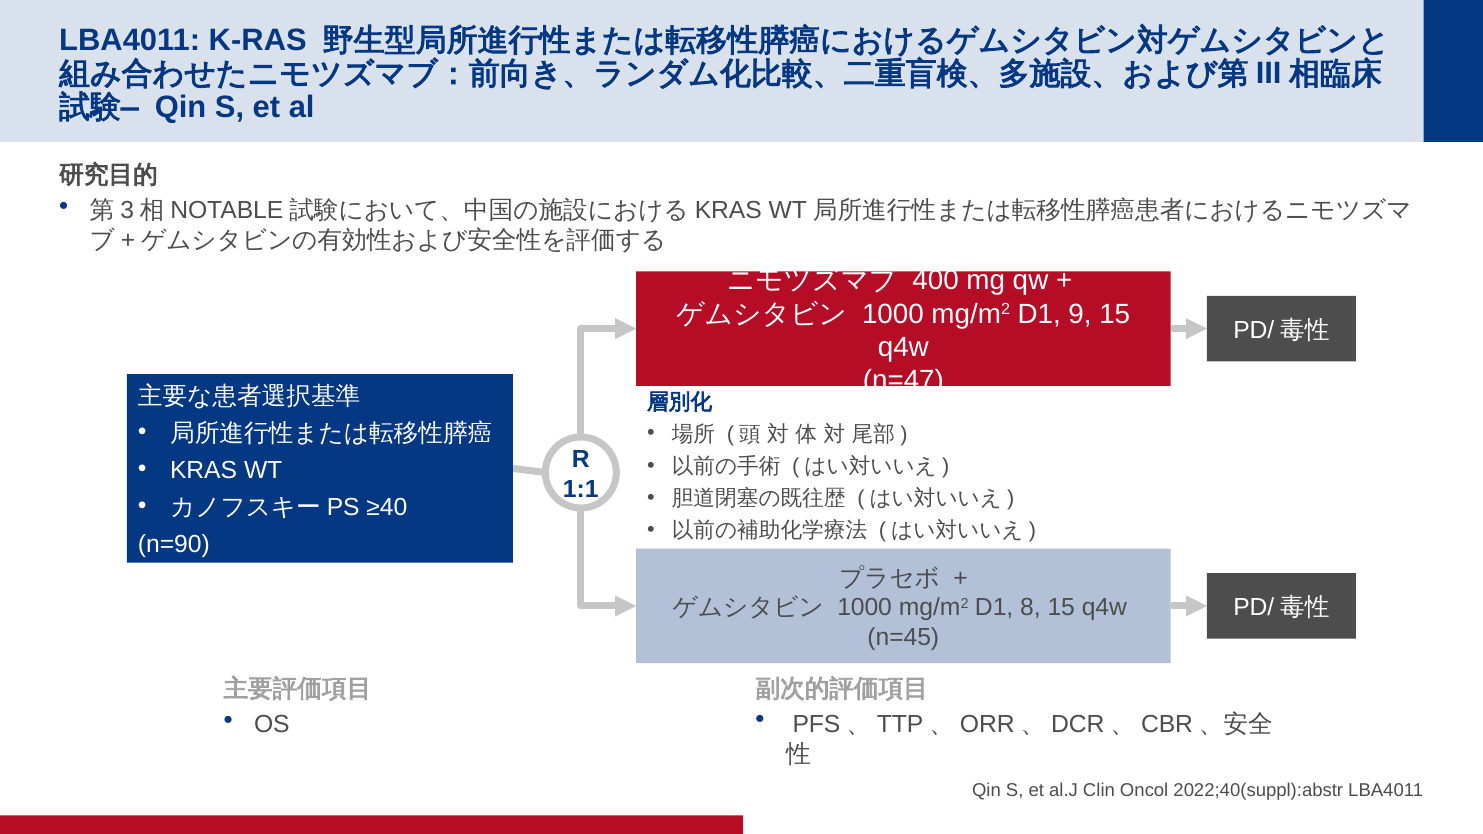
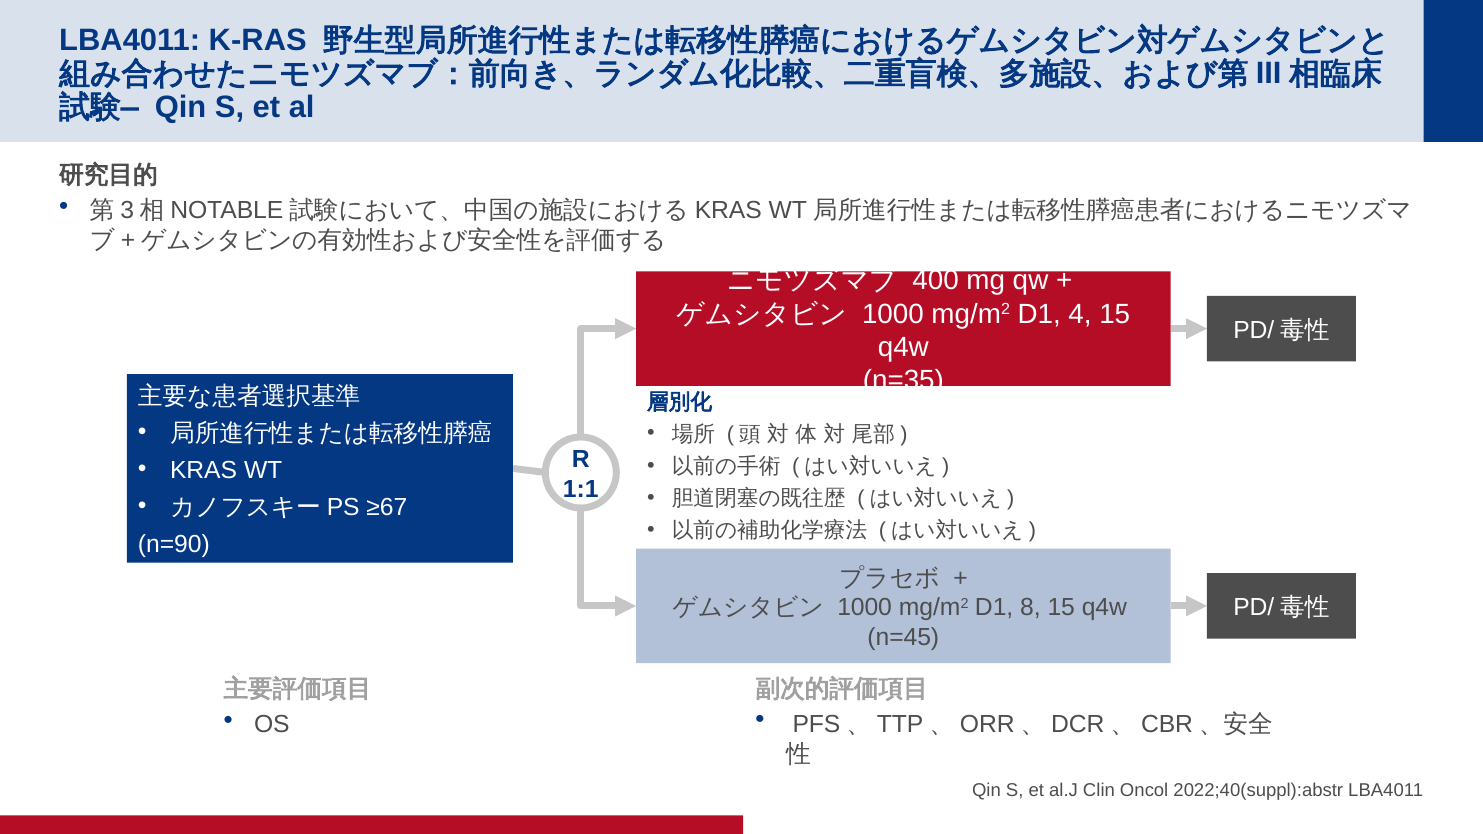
9: 9 -> 4
n=47: n=47 -> n=35
≥40: ≥40 -> ≥67
